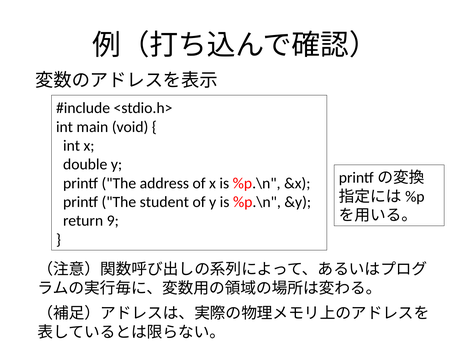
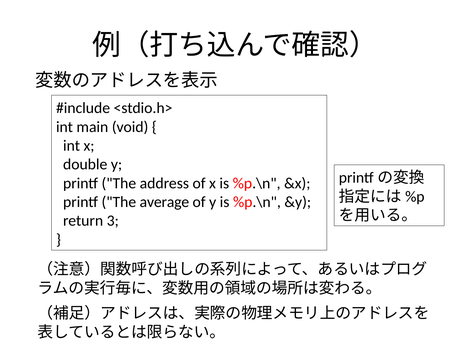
student: student -> average
9: 9 -> 3
